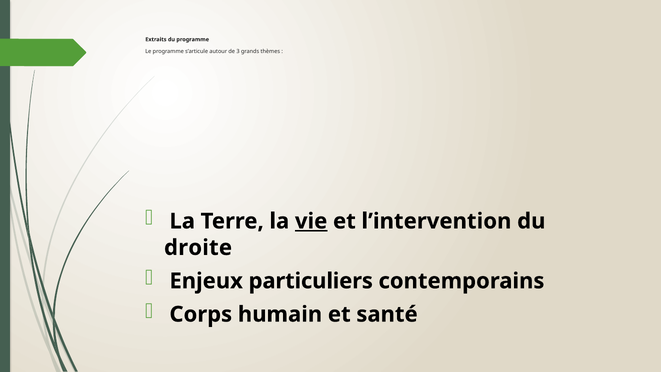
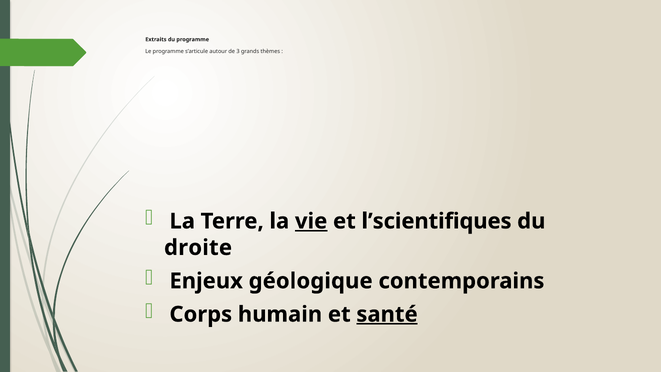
l’intervention: l’intervention -> l’scientifiques
particuliers: particuliers -> géologique
santé underline: none -> present
